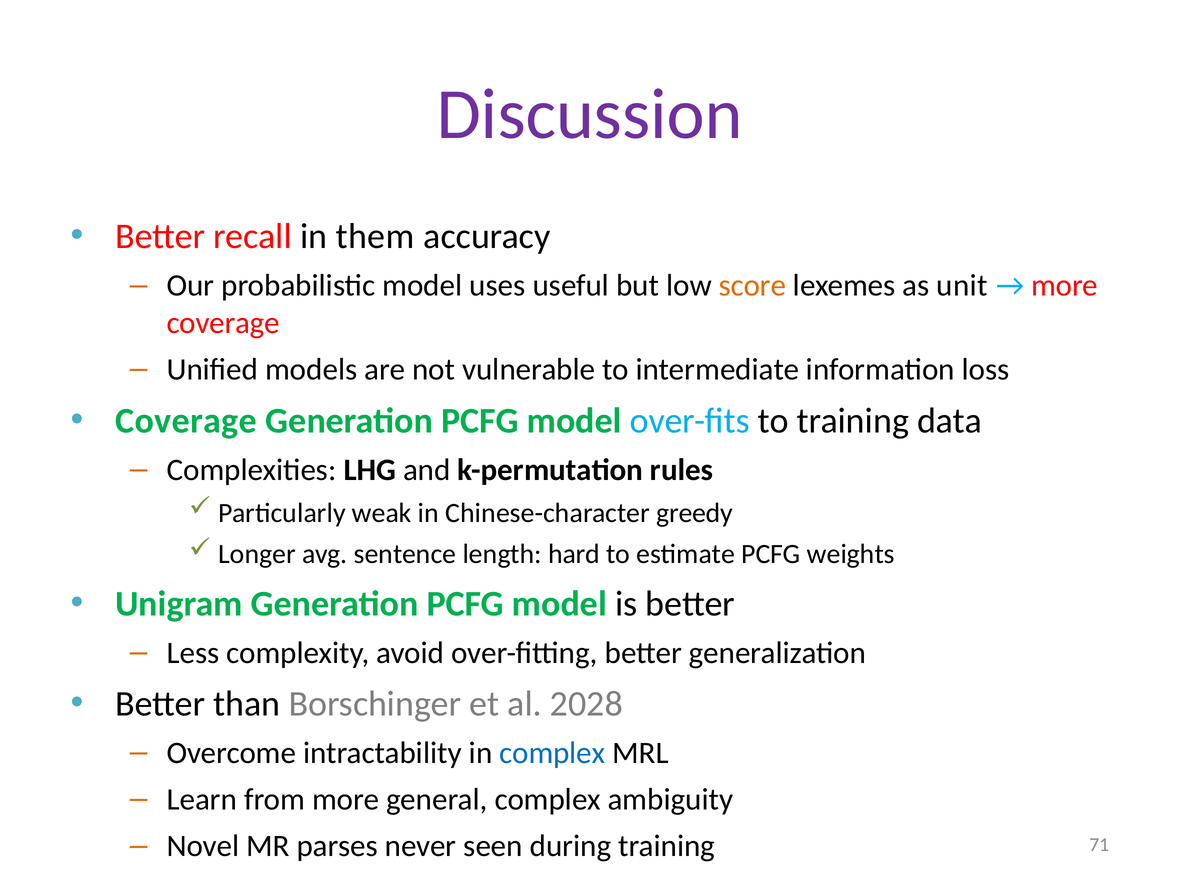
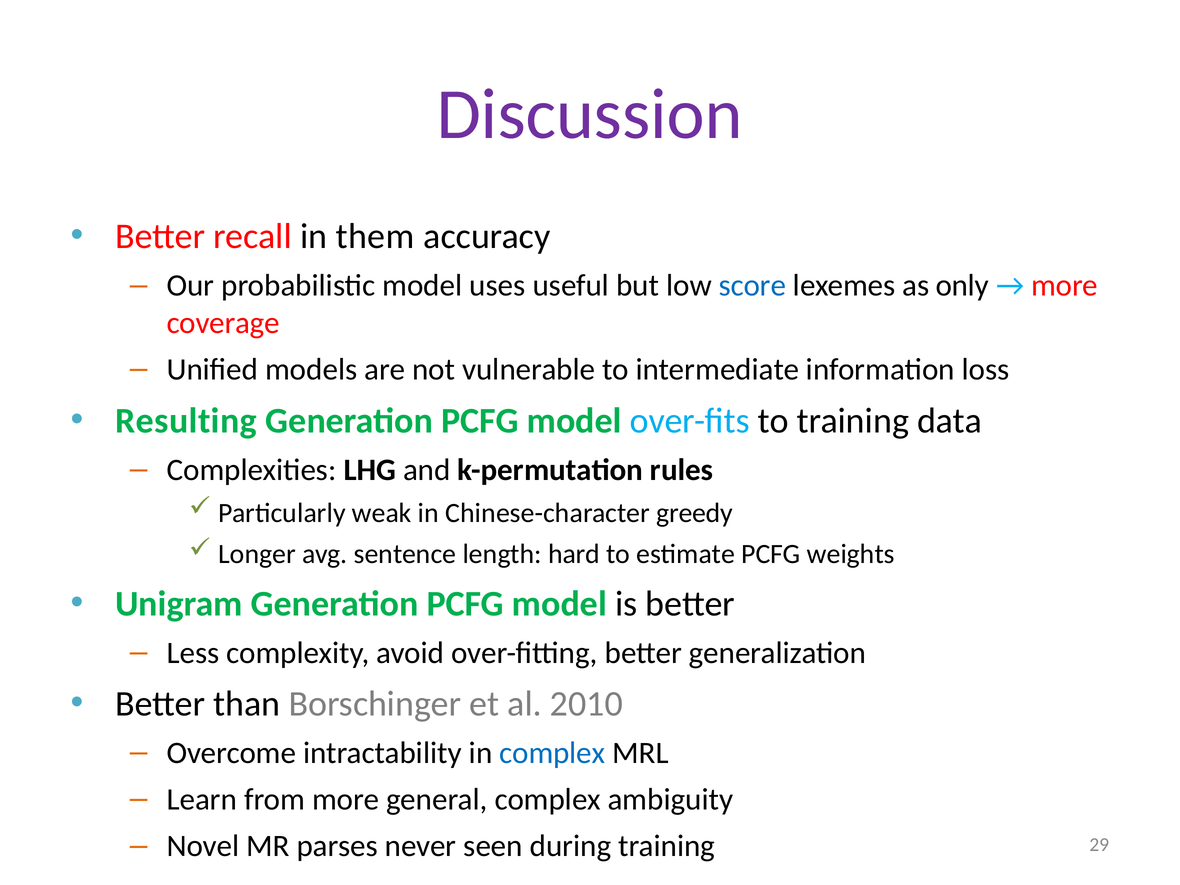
score colour: orange -> blue
unit: unit -> only
Coverage at (186, 421): Coverage -> Resulting
2028: 2028 -> 2010
71: 71 -> 29
